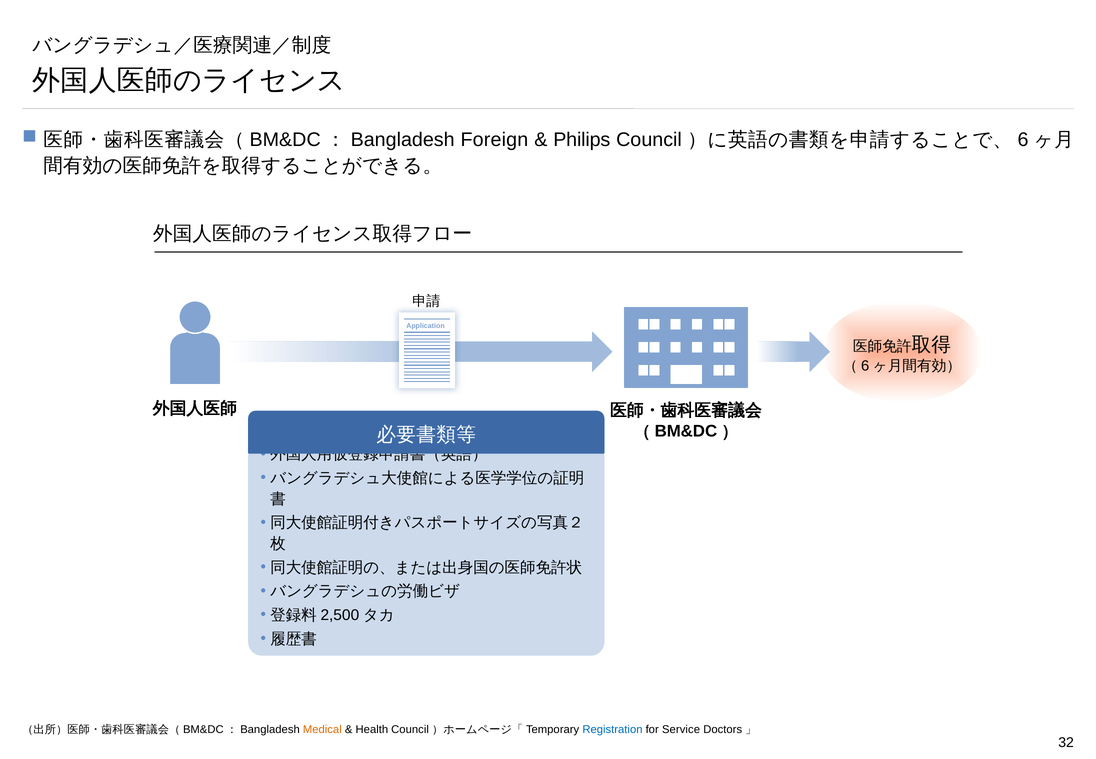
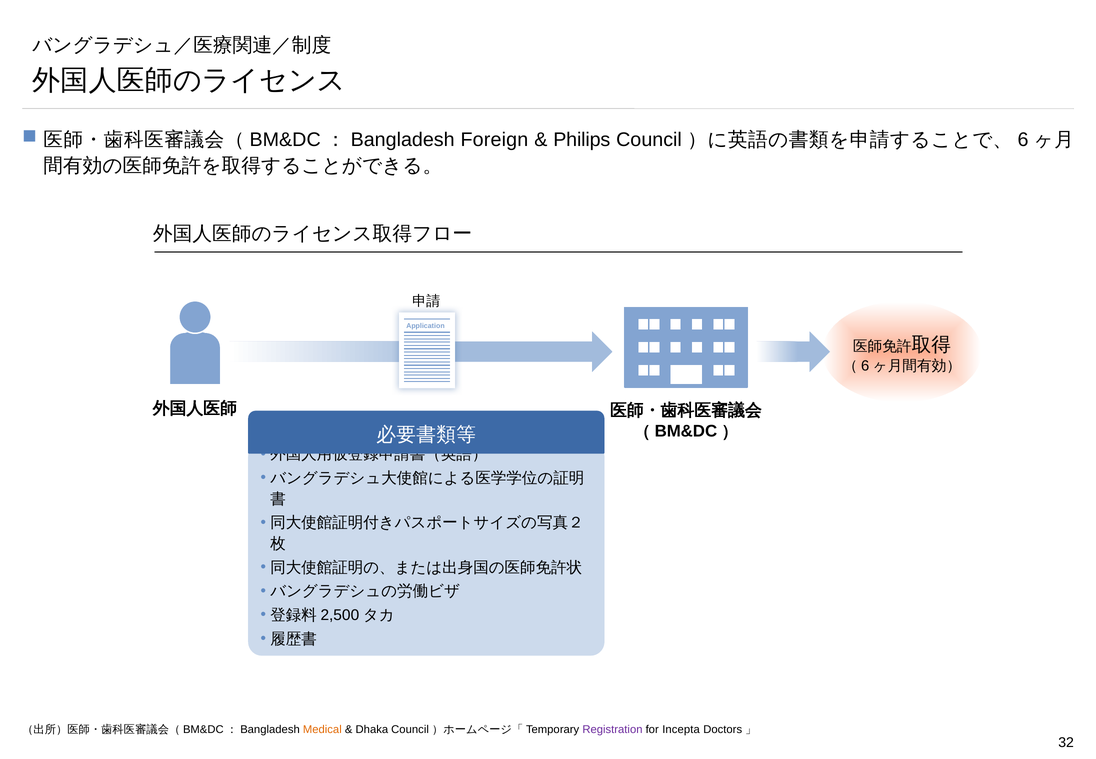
Health: Health -> Dhaka
Registration colour: blue -> purple
Service: Service -> Incepta
